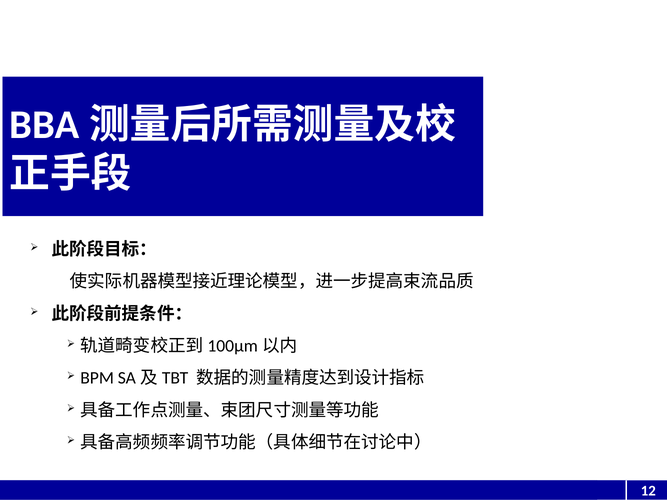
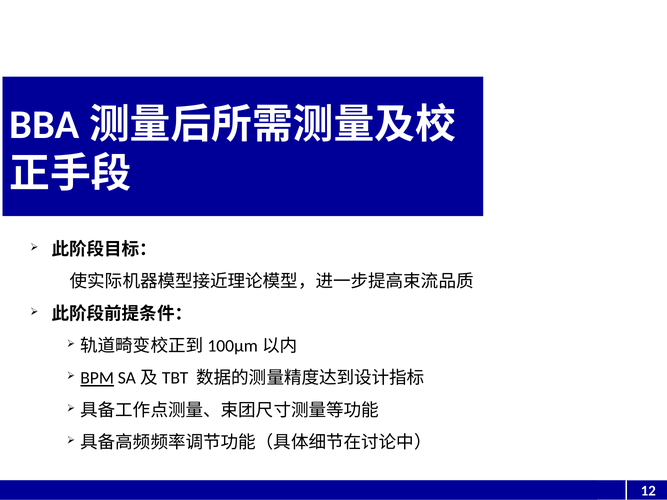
BPM underline: none -> present
